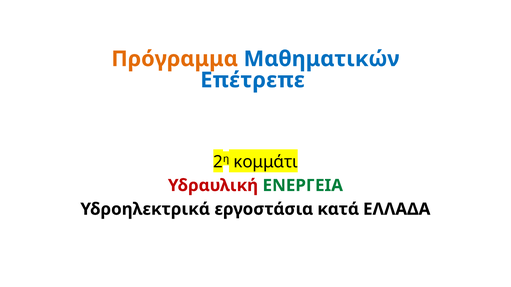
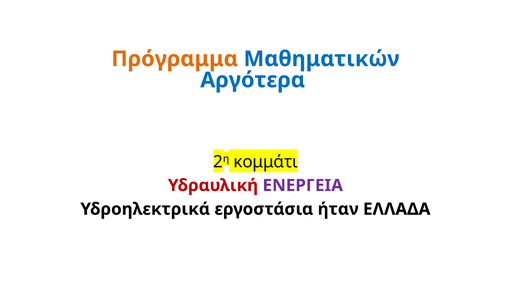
Επέτρεπε: Επέτρεπε -> Αργότερα
ΕΝΕΡΓΕΙΑ colour: green -> purple
κατά: κατά -> ήταν
